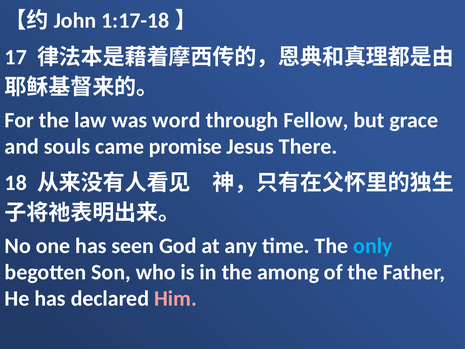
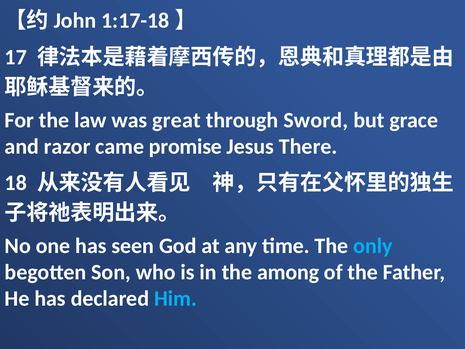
word: word -> great
Fellow: Fellow -> Sword
souls: souls -> razor
Him colour: pink -> light blue
